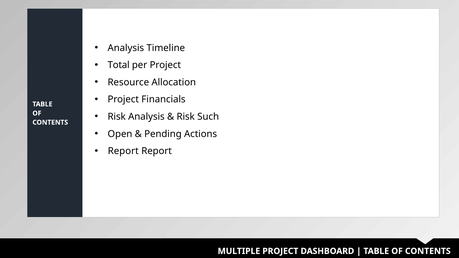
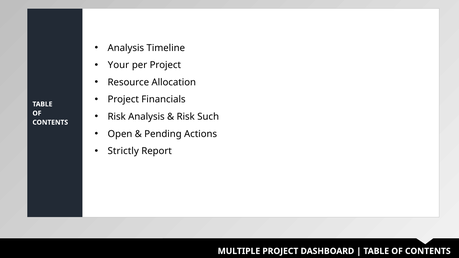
Total: Total -> Your
Report at (123, 151): Report -> Strictly
